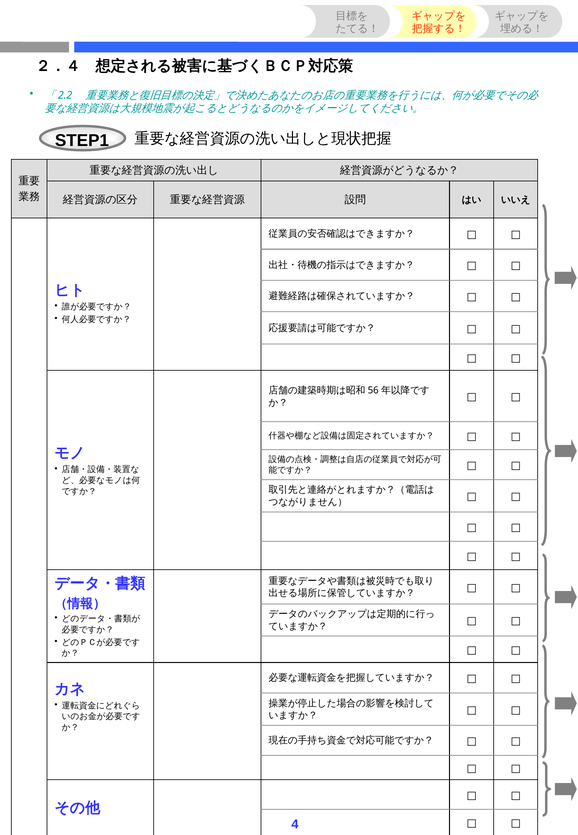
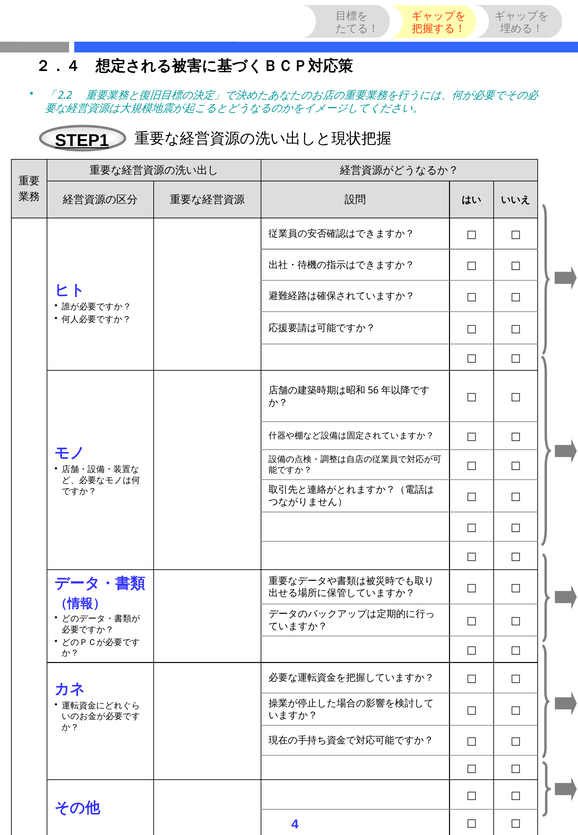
STEP1 underline: none -> present
